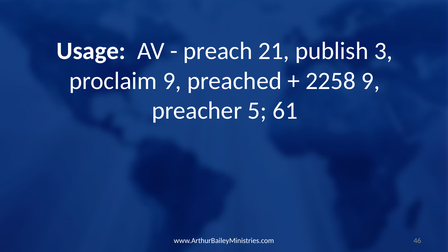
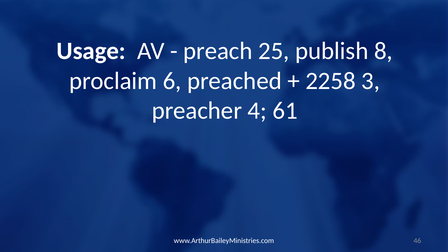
21: 21 -> 25
3: 3 -> 8
proclaim 9: 9 -> 6
2258 9: 9 -> 3
5: 5 -> 4
